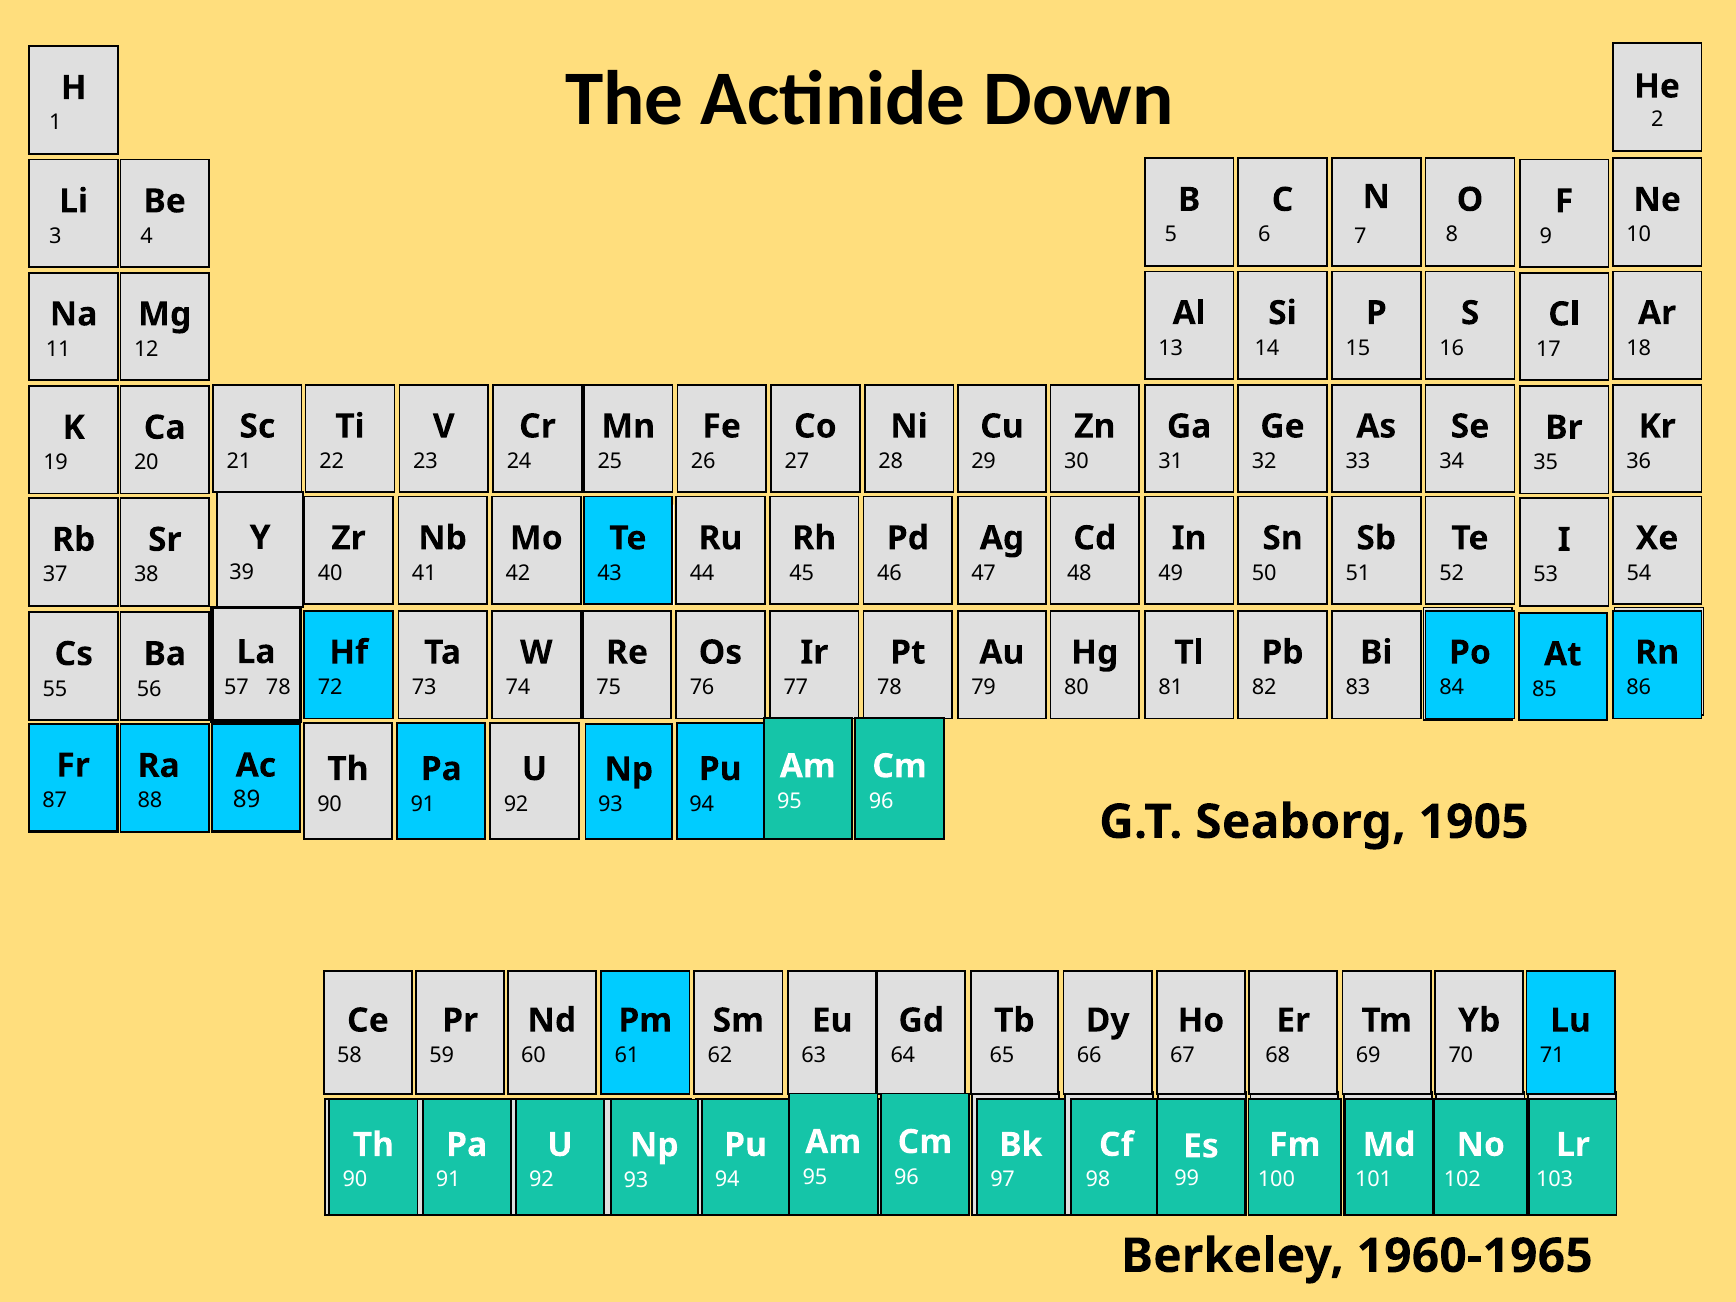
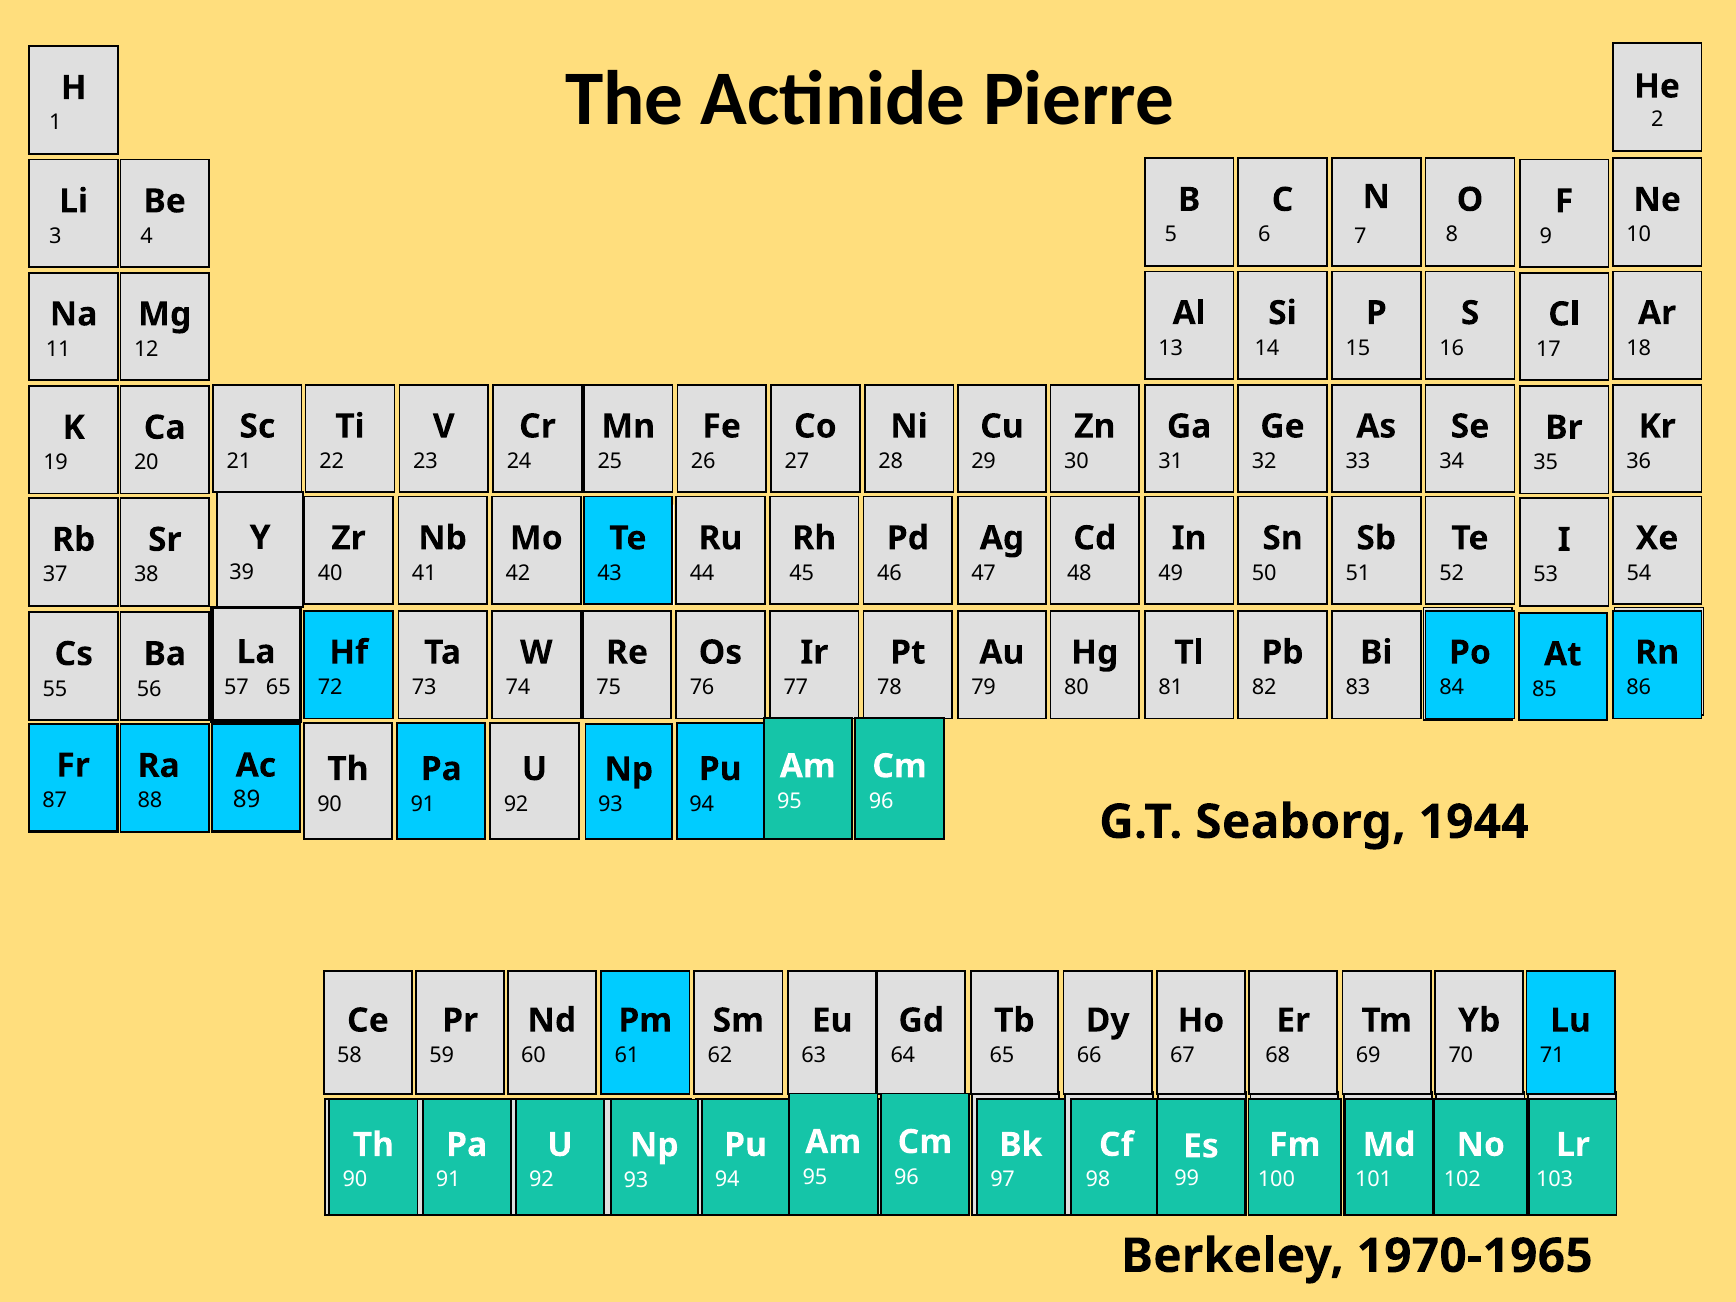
Down: Down -> Pierre
57 78: 78 -> 65
1905: 1905 -> 1944
1960-1965: 1960-1965 -> 1970-1965
